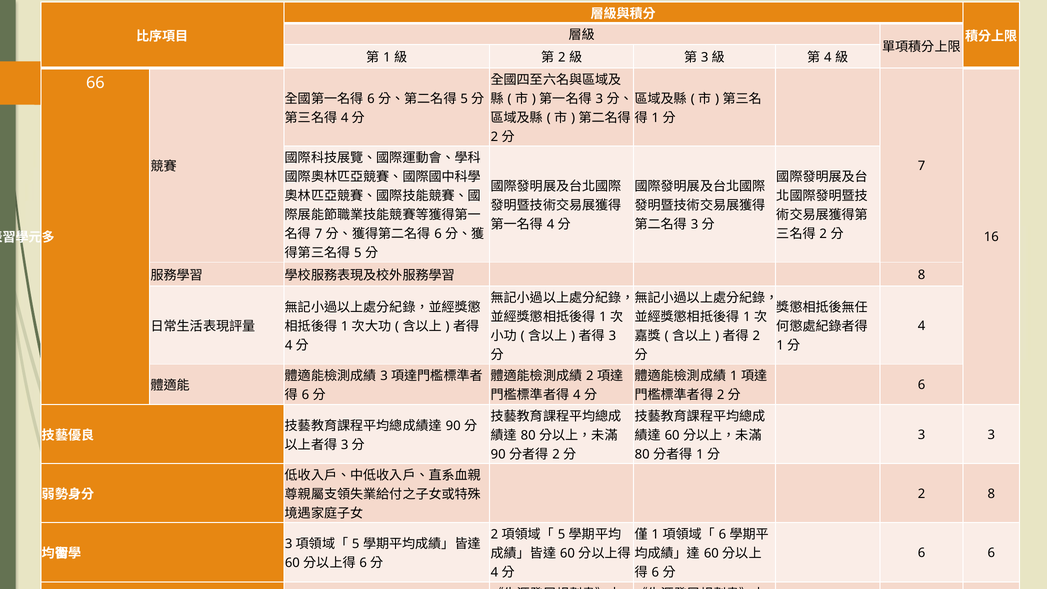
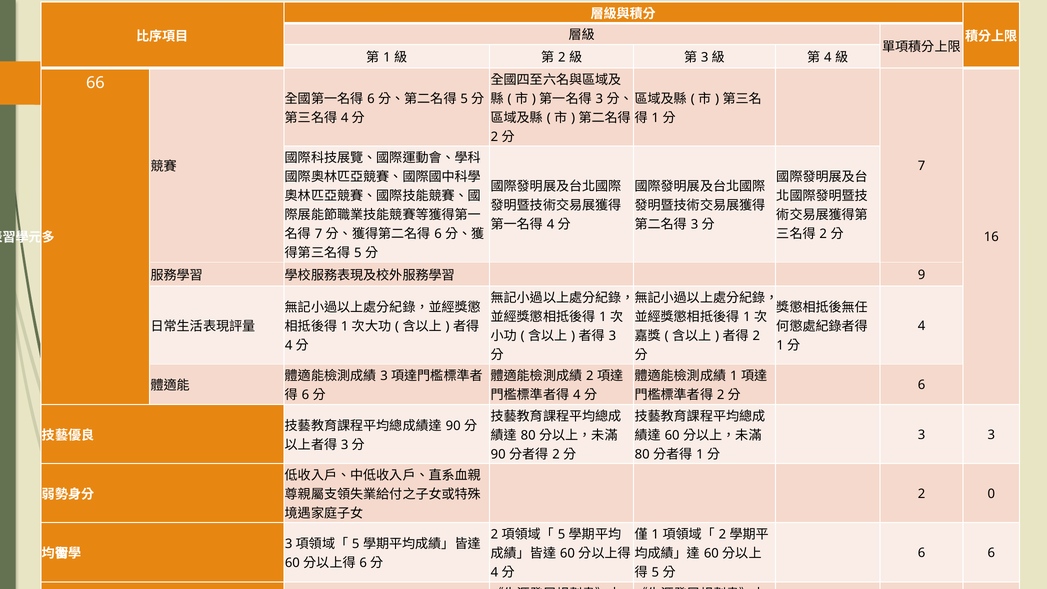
8 at (922, 275): 8 -> 9
2 8: 8 -> 0
6 at (722, 535): 6 -> 2
6 at (655, 573): 6 -> 5
